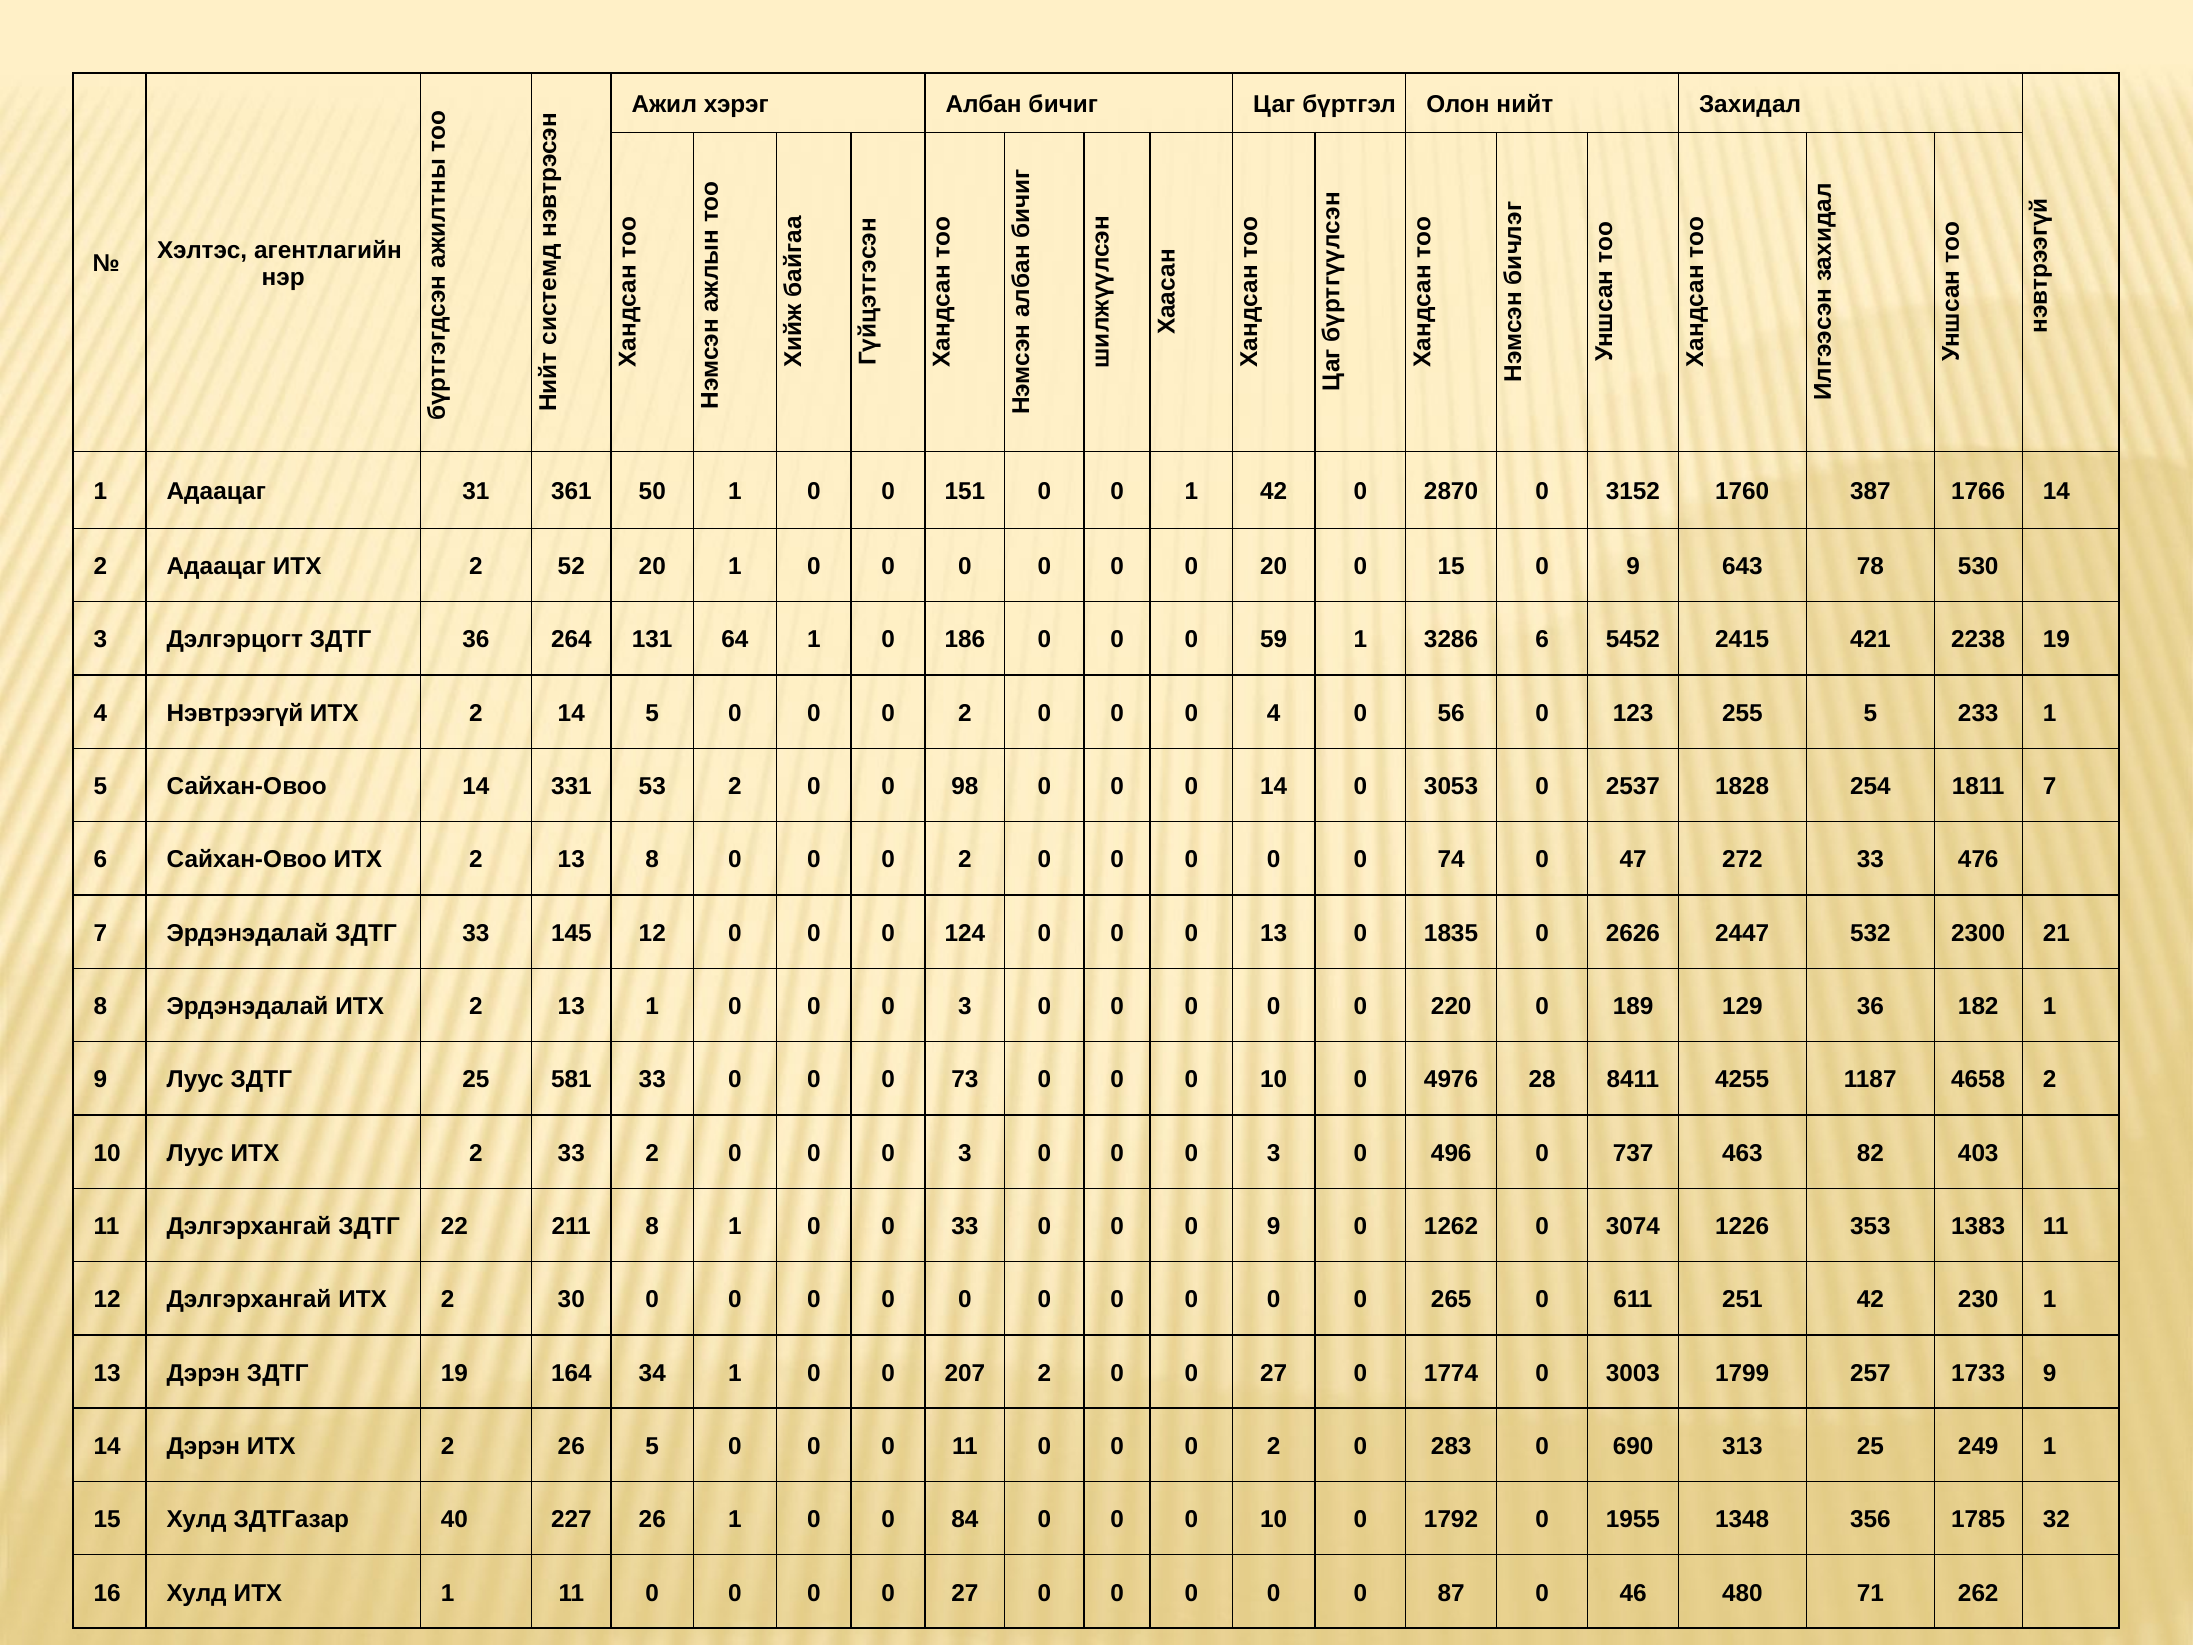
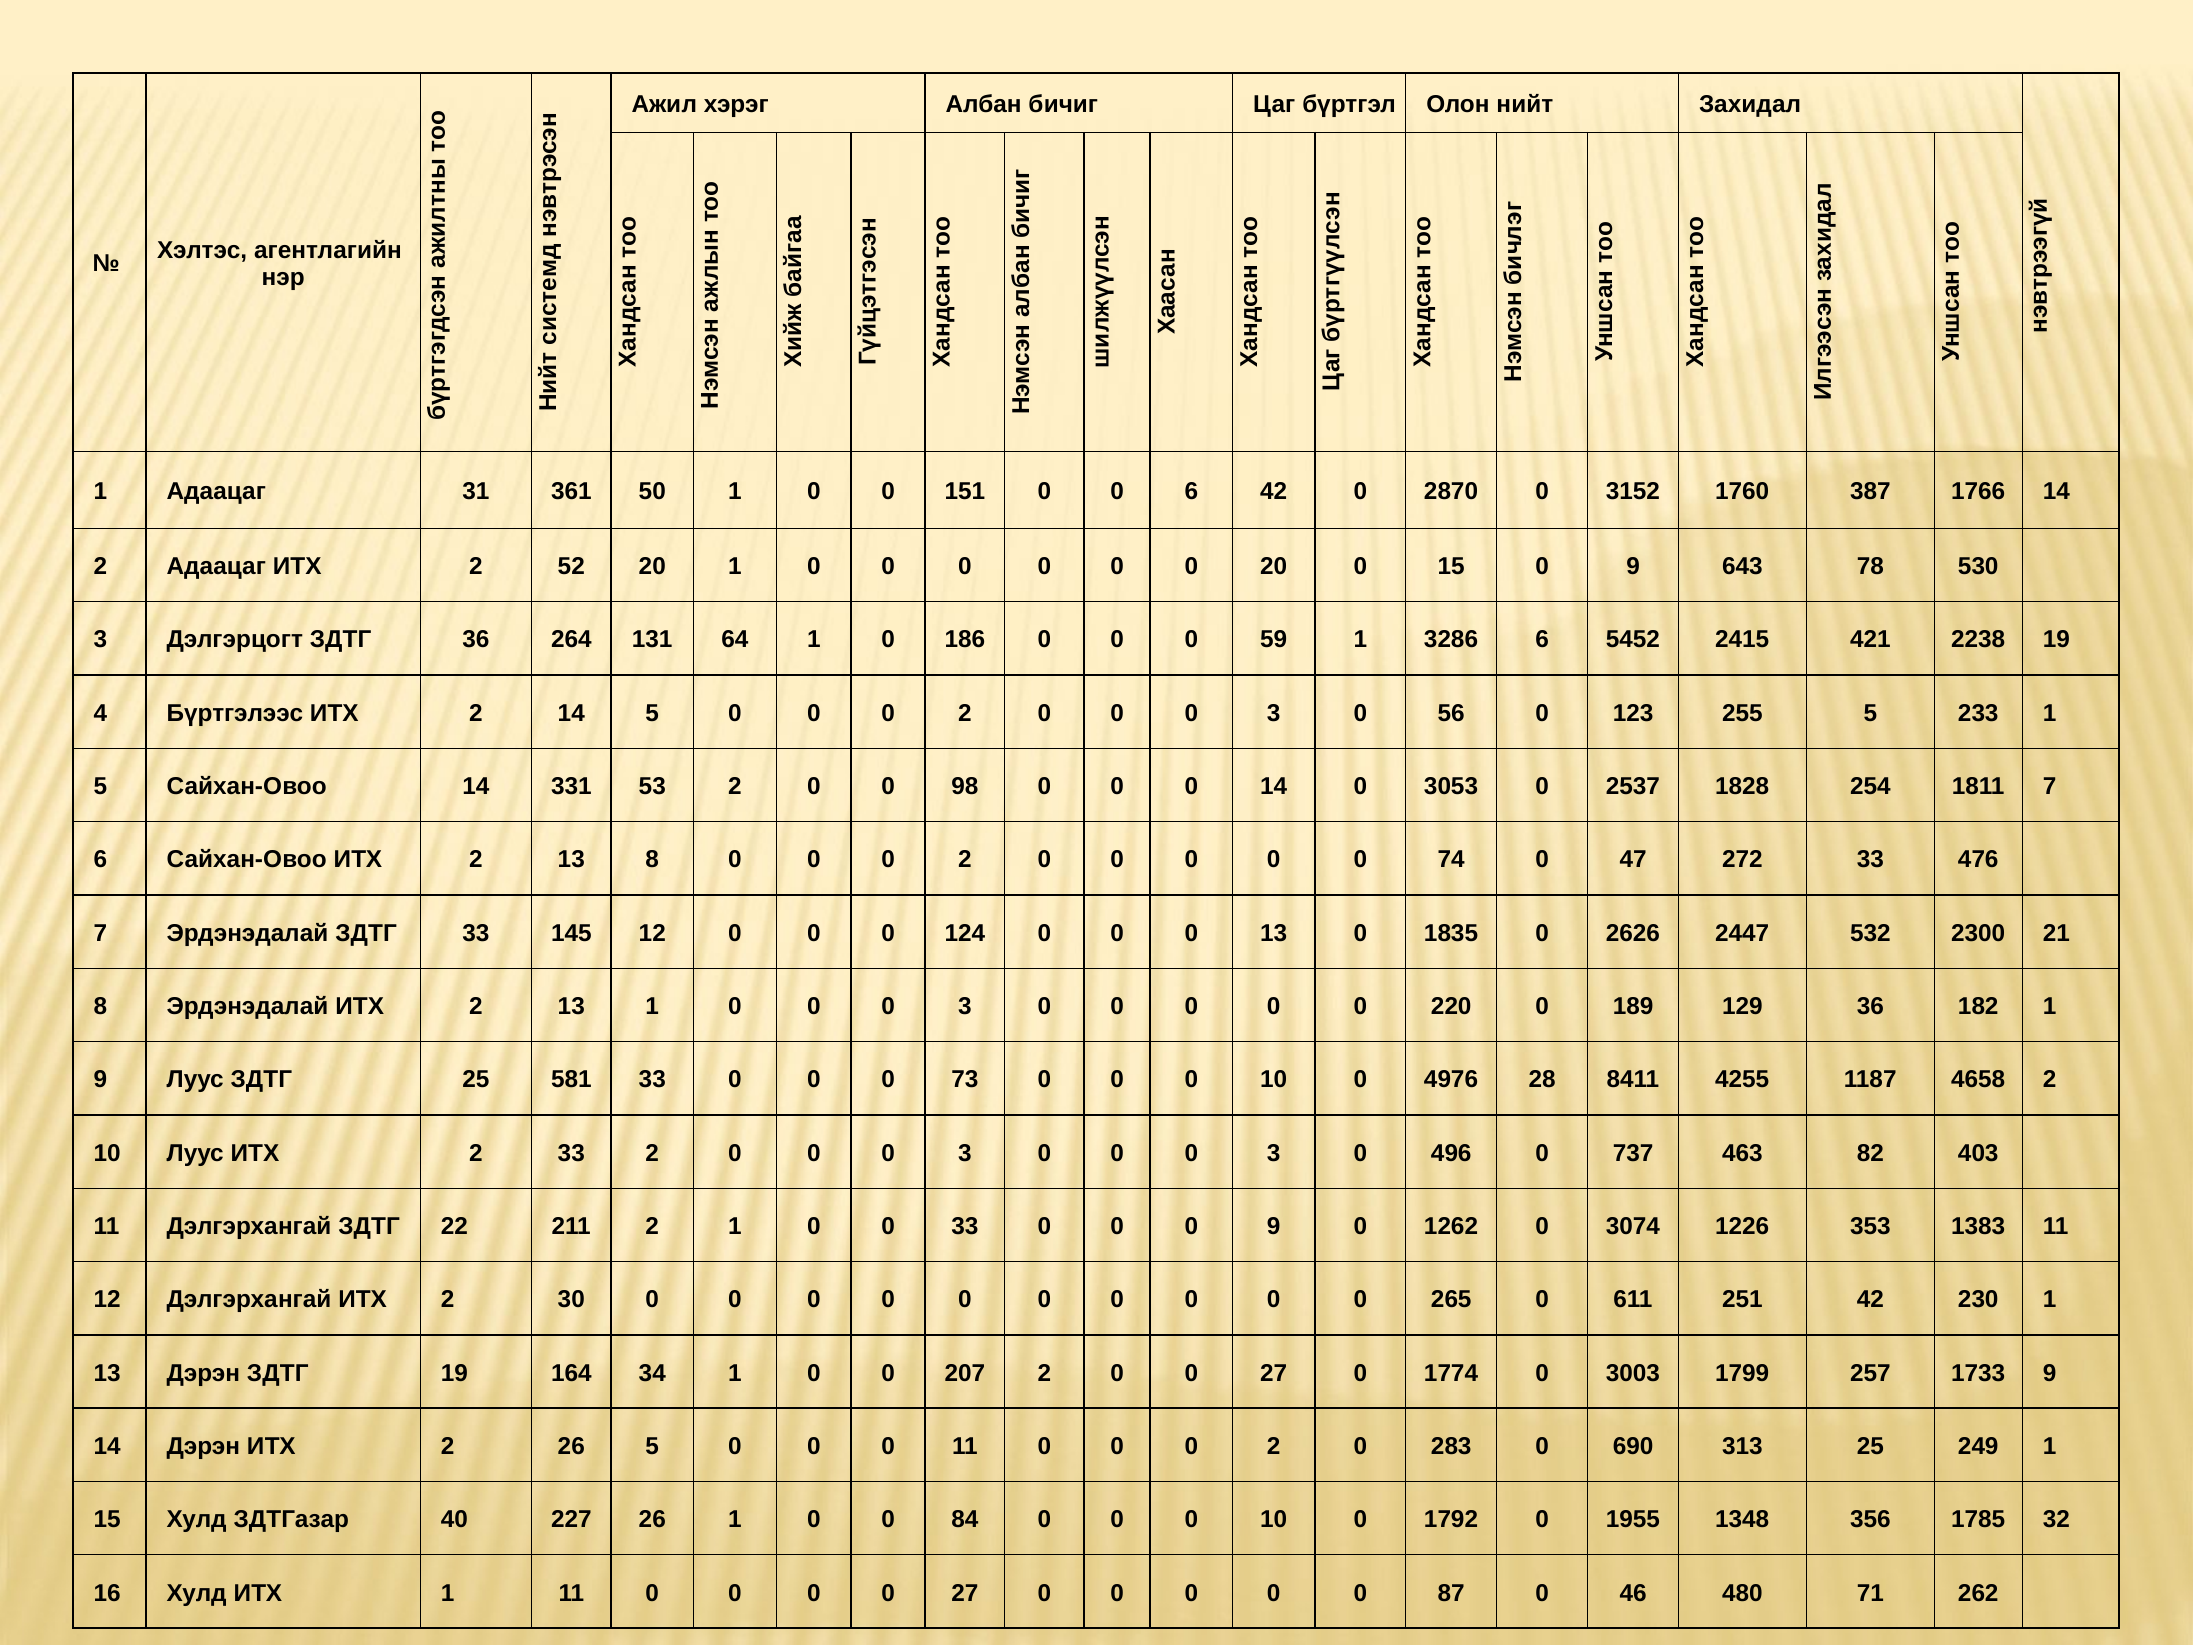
0 1: 1 -> 6
Нэвтрээгүй: Нэвтрээгүй -> Бүртгэлээс
4 at (1274, 713): 4 -> 3
211 8: 8 -> 2
